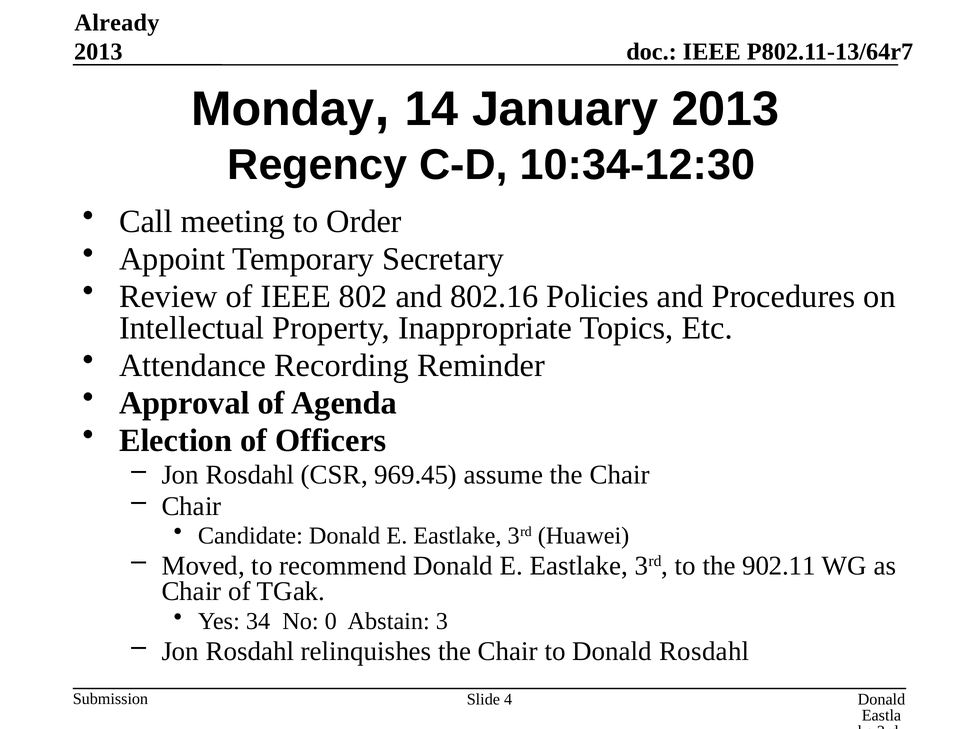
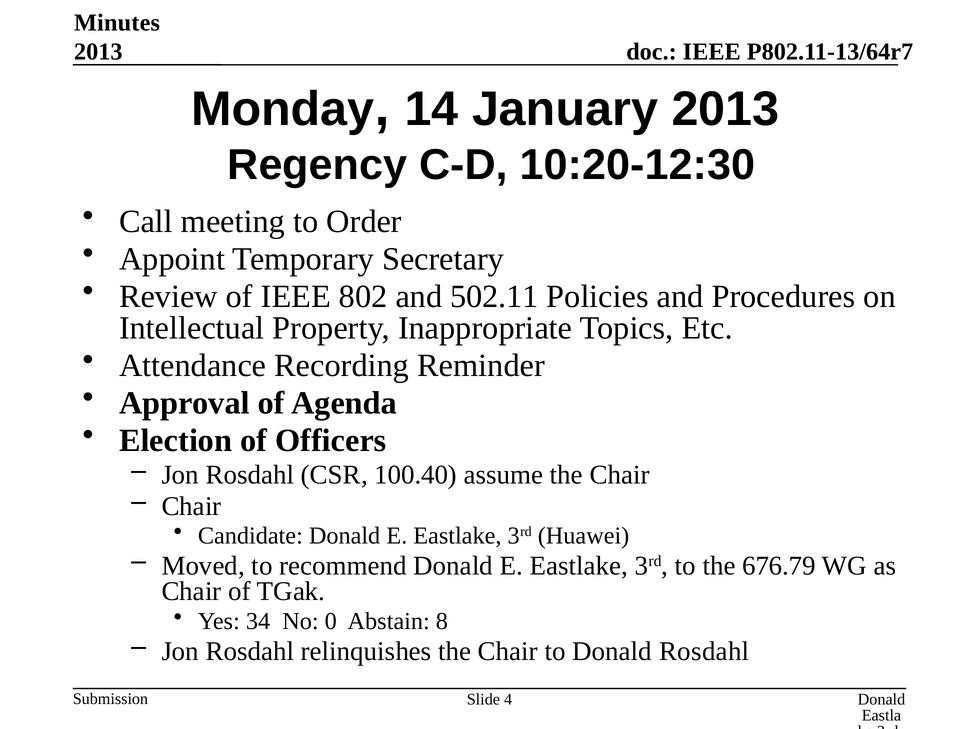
Already: Already -> Minutes
10:34-12:30: 10:34-12:30 -> 10:20-12:30
802.16: 802.16 -> 502.11
969.45: 969.45 -> 100.40
902.11: 902.11 -> 676.79
3: 3 -> 8
